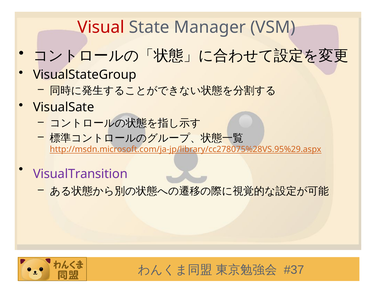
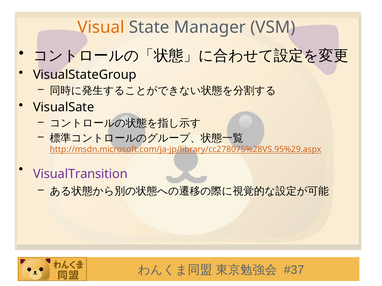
Visual colour: red -> orange
